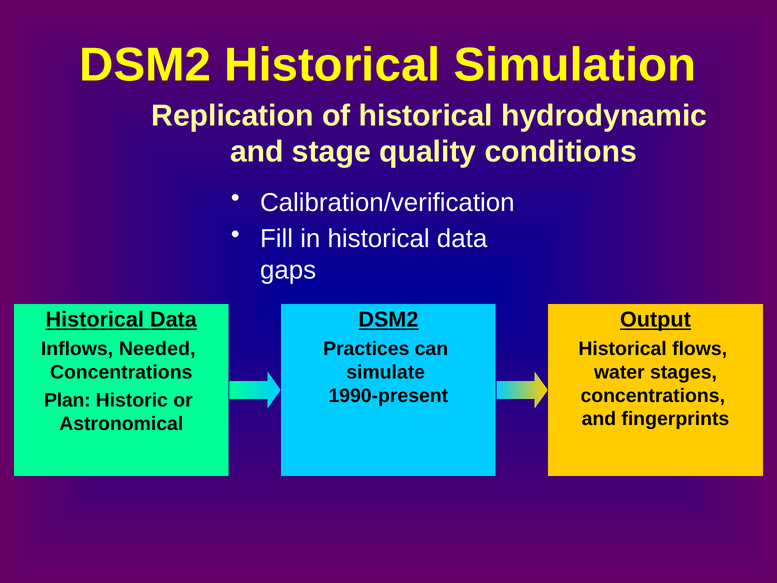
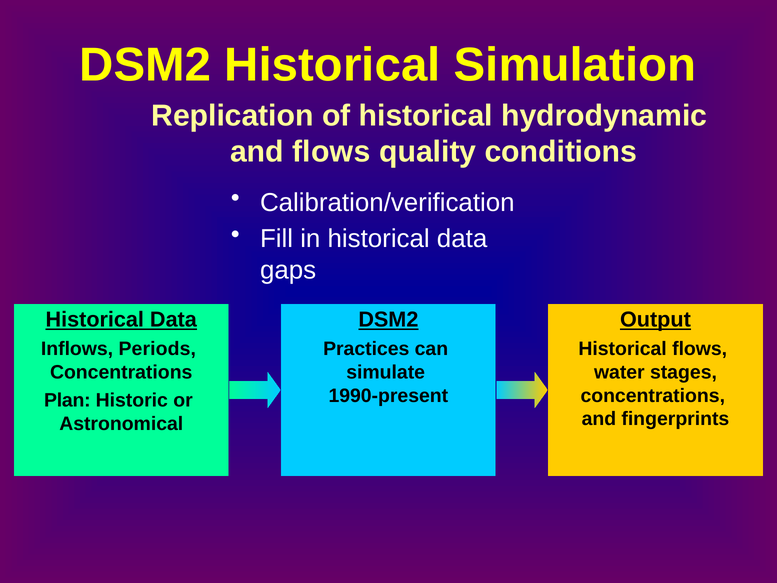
and stage: stage -> flows
Needed: Needed -> Periods
